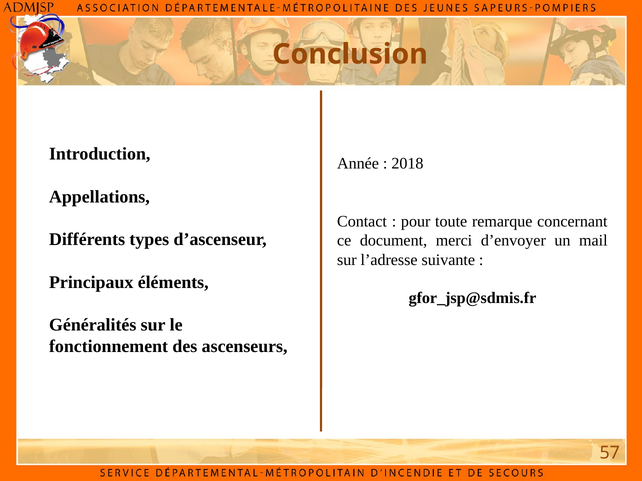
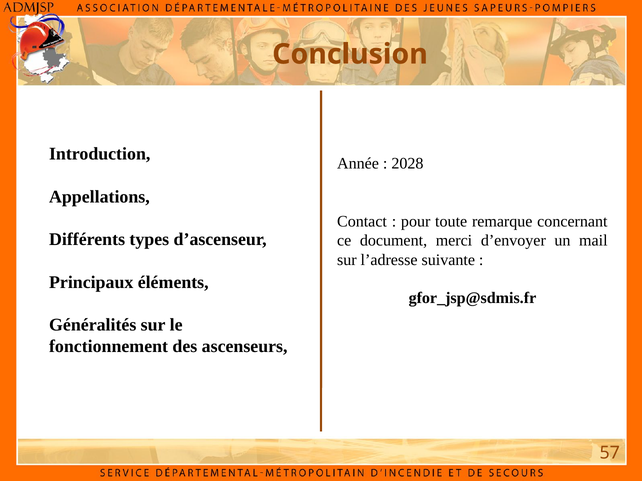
2018: 2018 -> 2028
